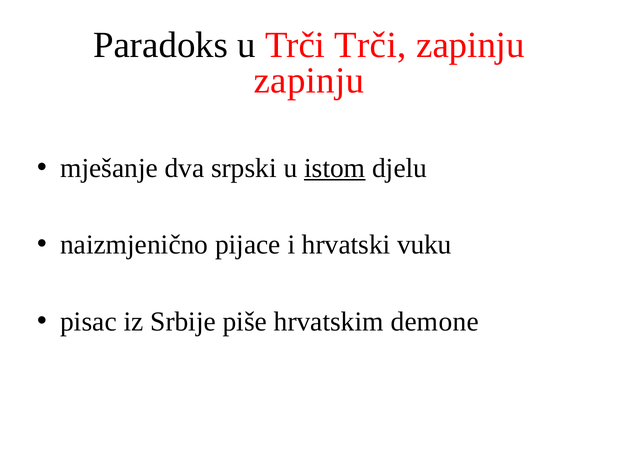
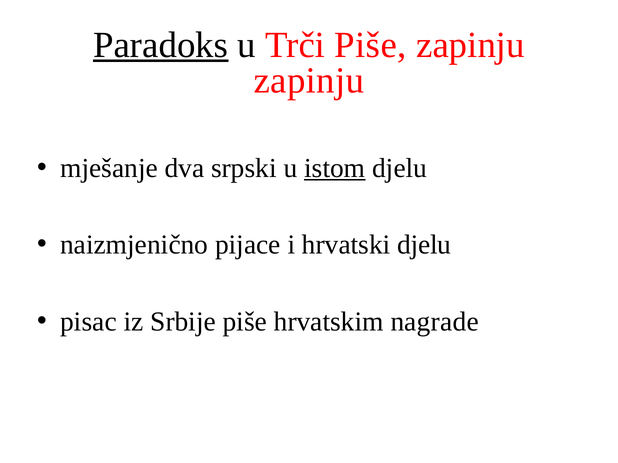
Paradoks underline: none -> present
Trči Trči: Trči -> Piše
hrvatski vuku: vuku -> djelu
demone: demone -> nagrade
